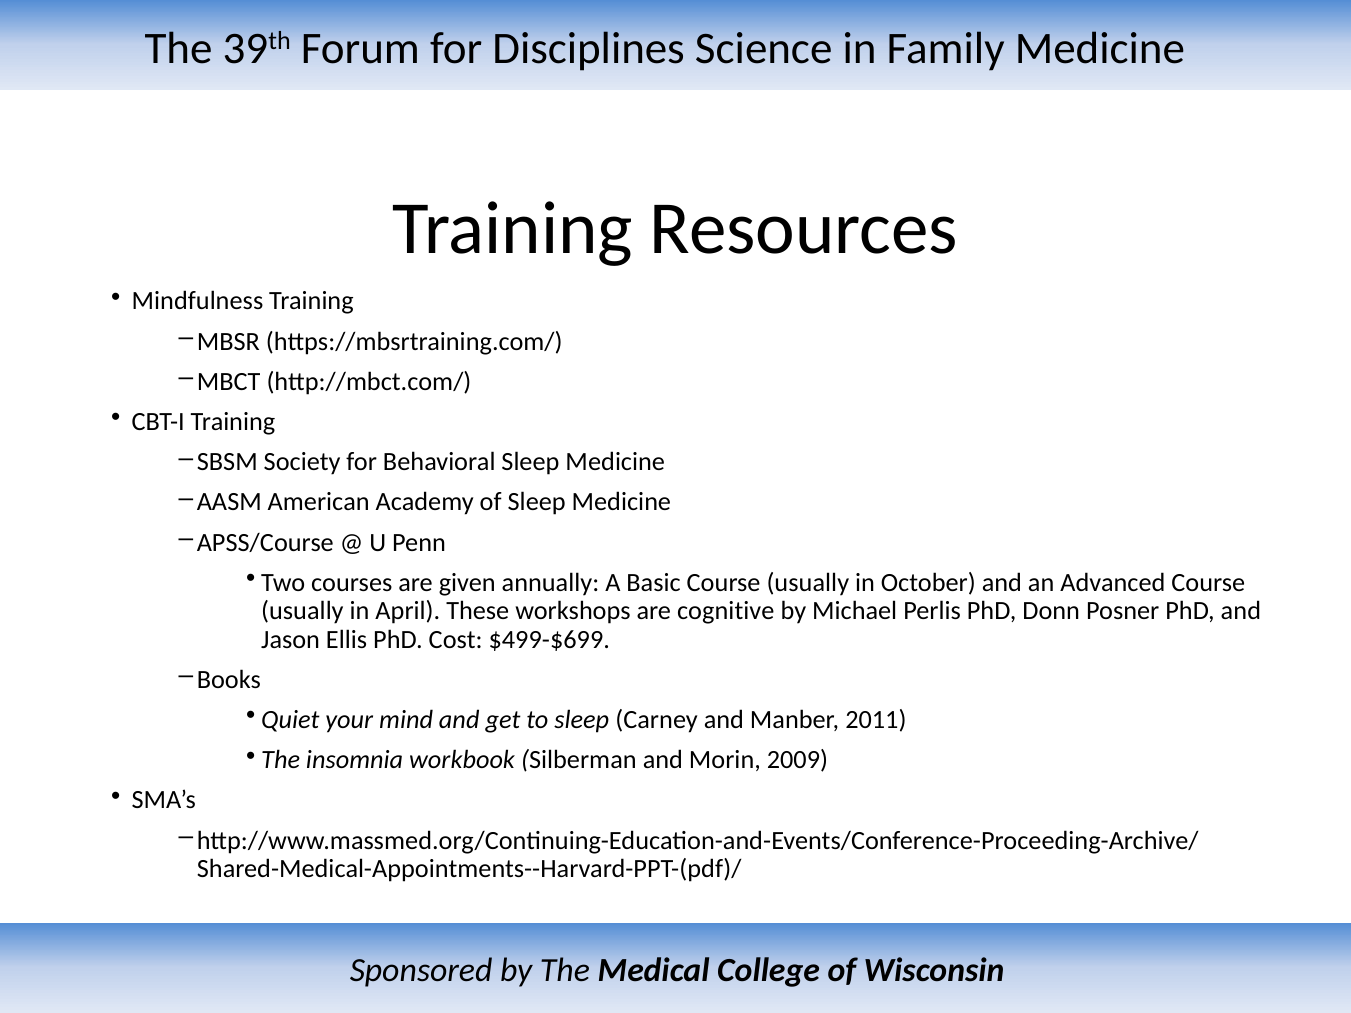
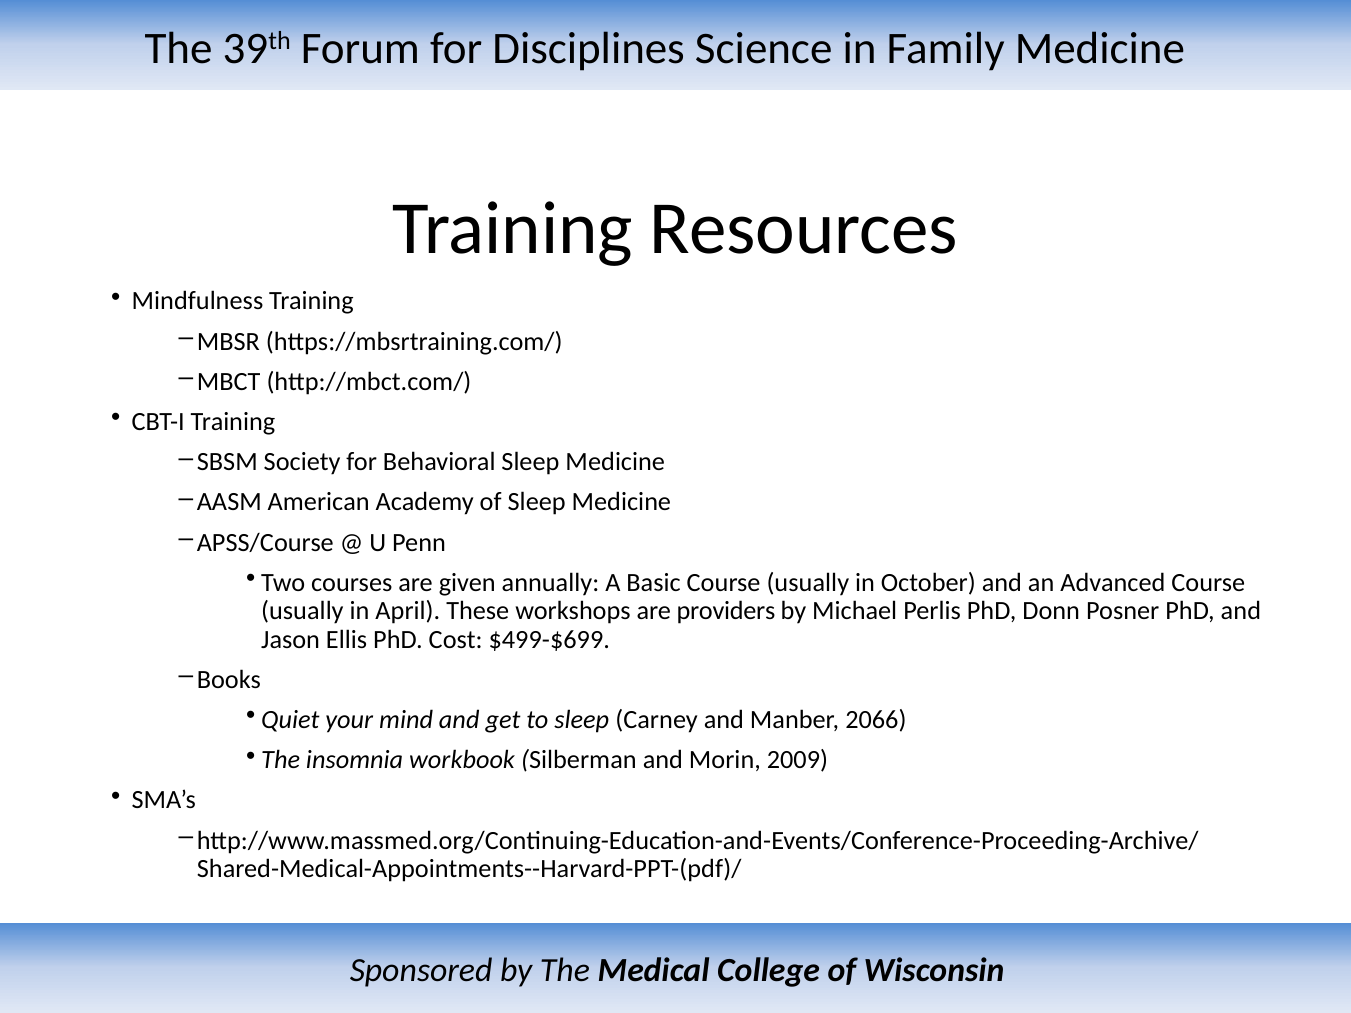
cognitive: cognitive -> providers
2011: 2011 -> 2066
